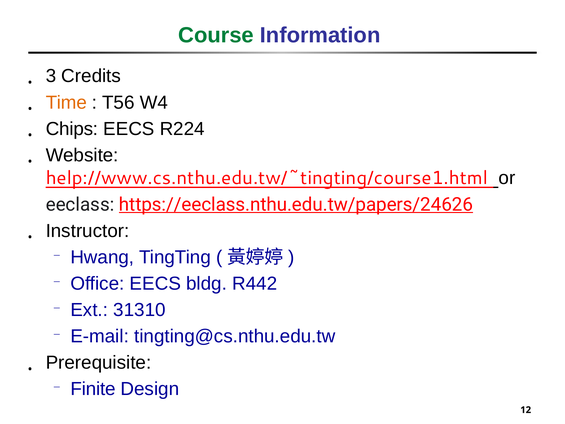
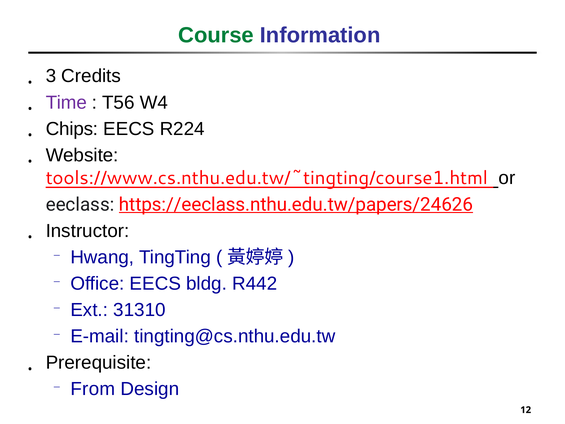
Time colour: orange -> purple
help://www.cs.nthu.edu.tw/~tingting/course1.html: help://www.cs.nthu.edu.tw/~tingting/course1.html -> tools://www.cs.nthu.edu.tw/~tingting/course1.html
Finite: Finite -> From
